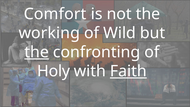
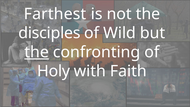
Comfort: Comfort -> Farthest
working: working -> disciples
Faith underline: present -> none
